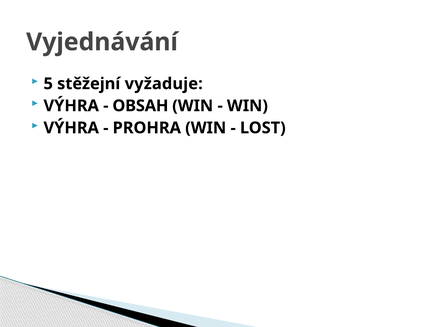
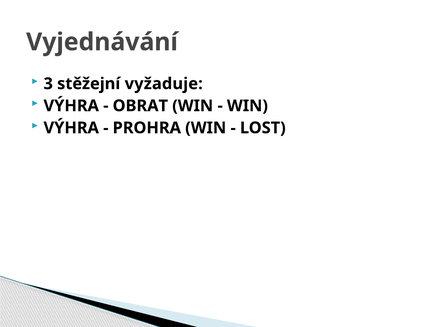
5: 5 -> 3
OBSAH: OBSAH -> OBRAT
